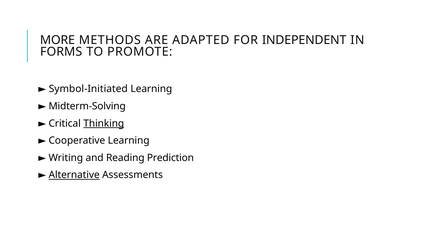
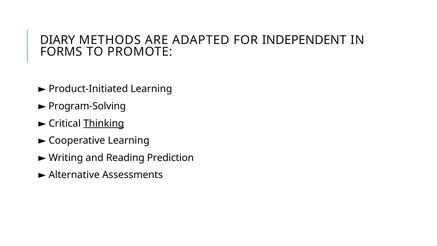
MORE: MORE -> DIARY
Symbol-Initiated: Symbol-Initiated -> Product-Initiated
Midterm-Solving: Midterm-Solving -> Program-Solving
Alternative underline: present -> none
